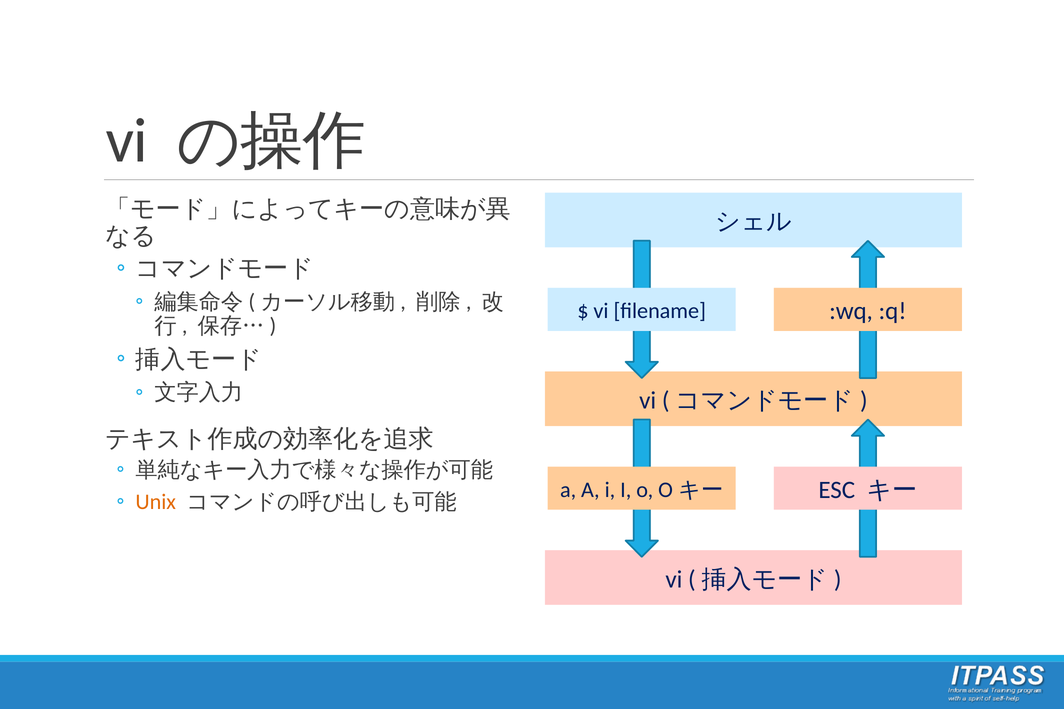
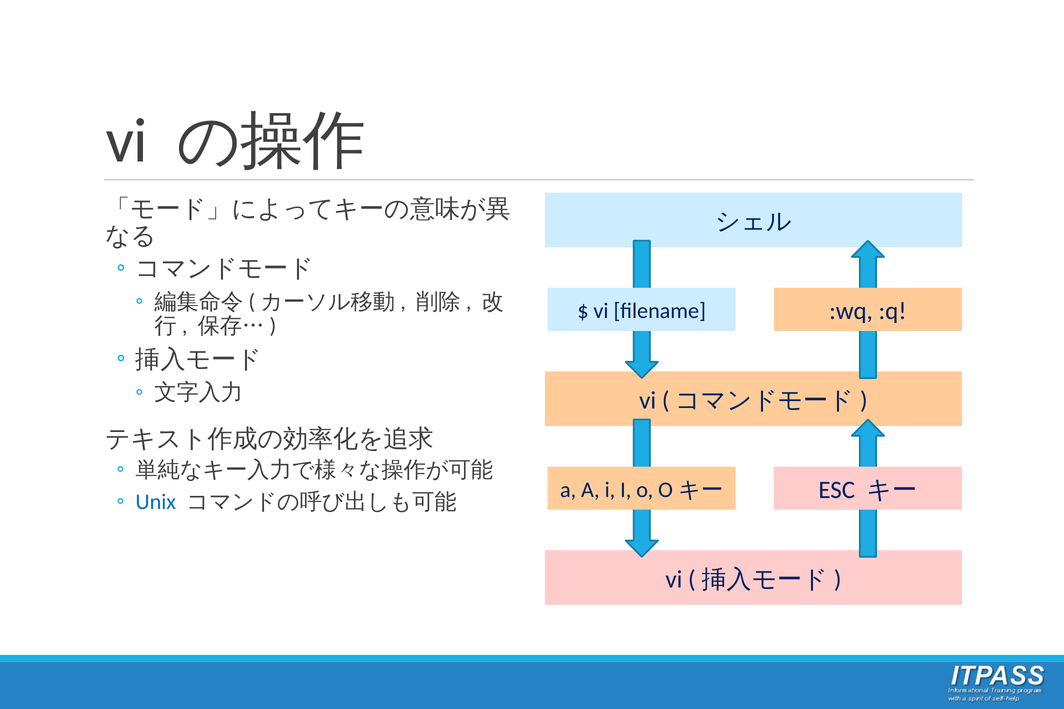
Unix colour: orange -> blue
